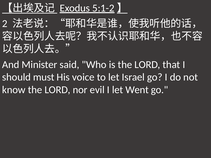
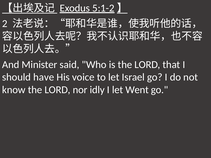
must: must -> have
evil: evil -> idly
